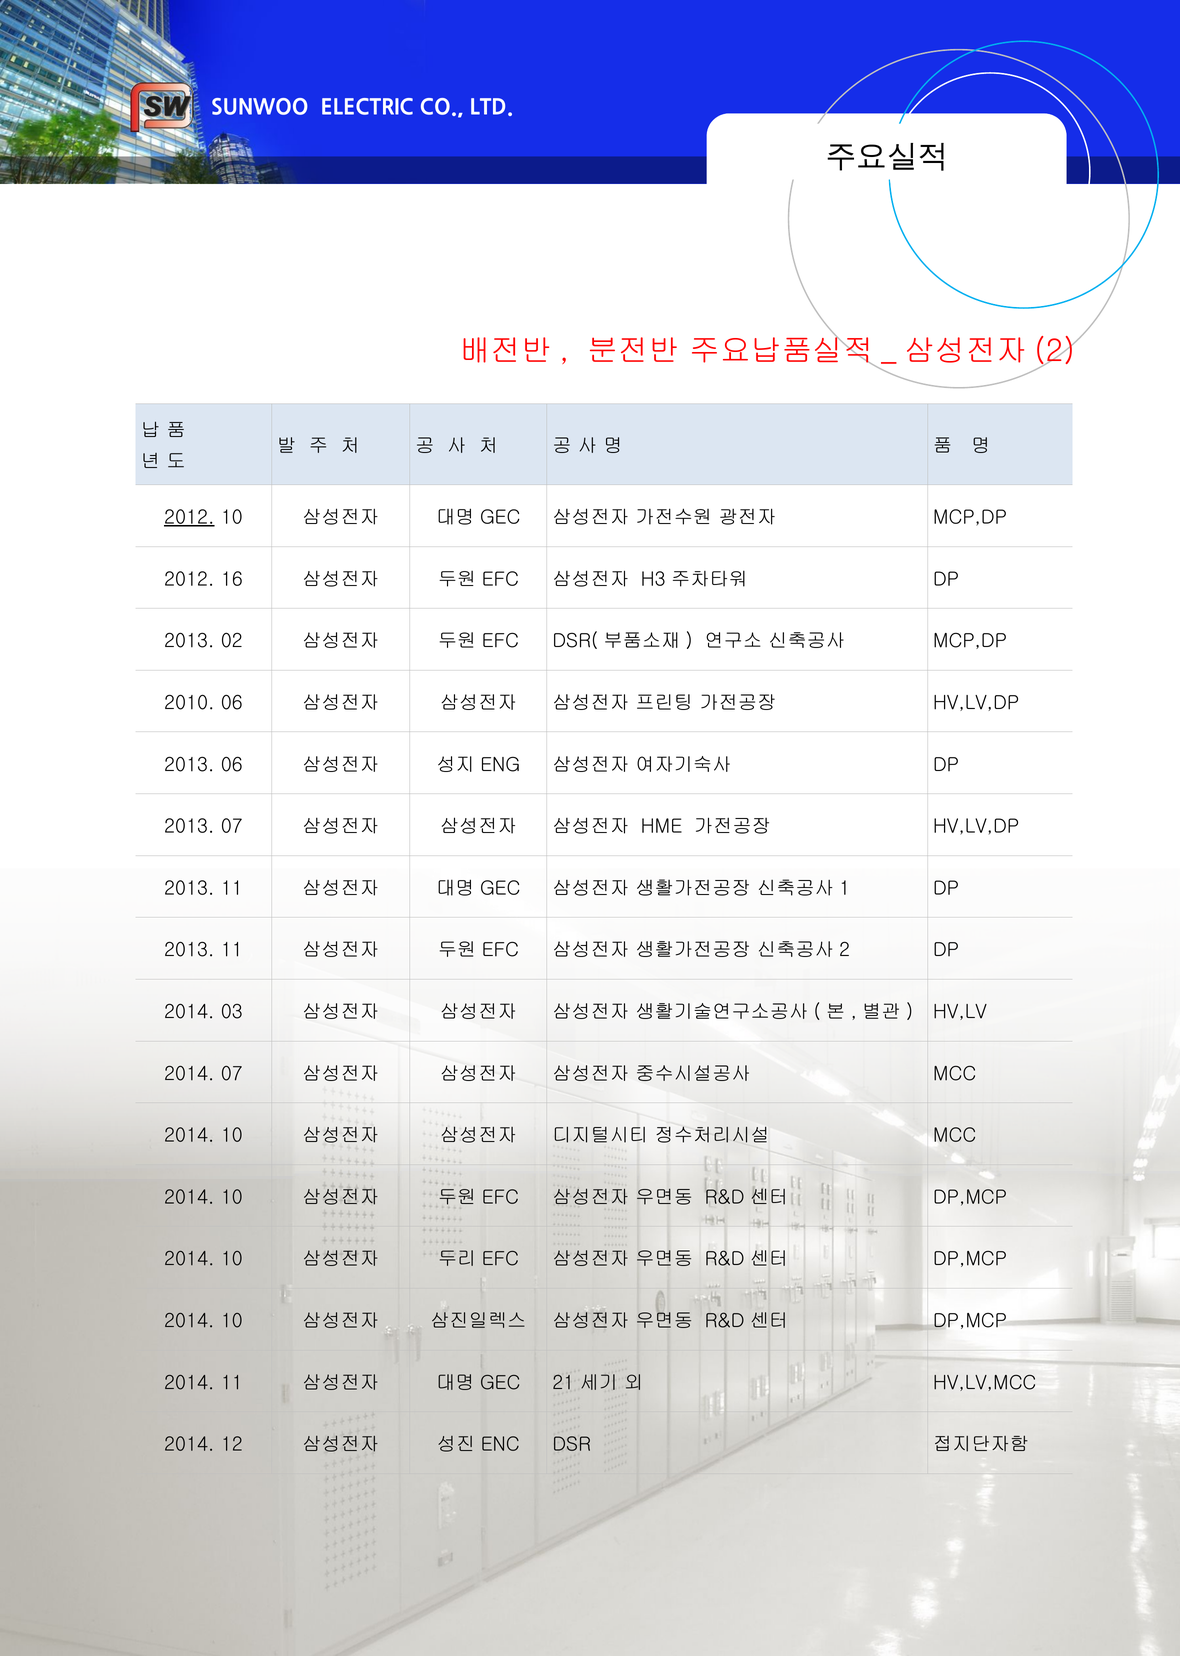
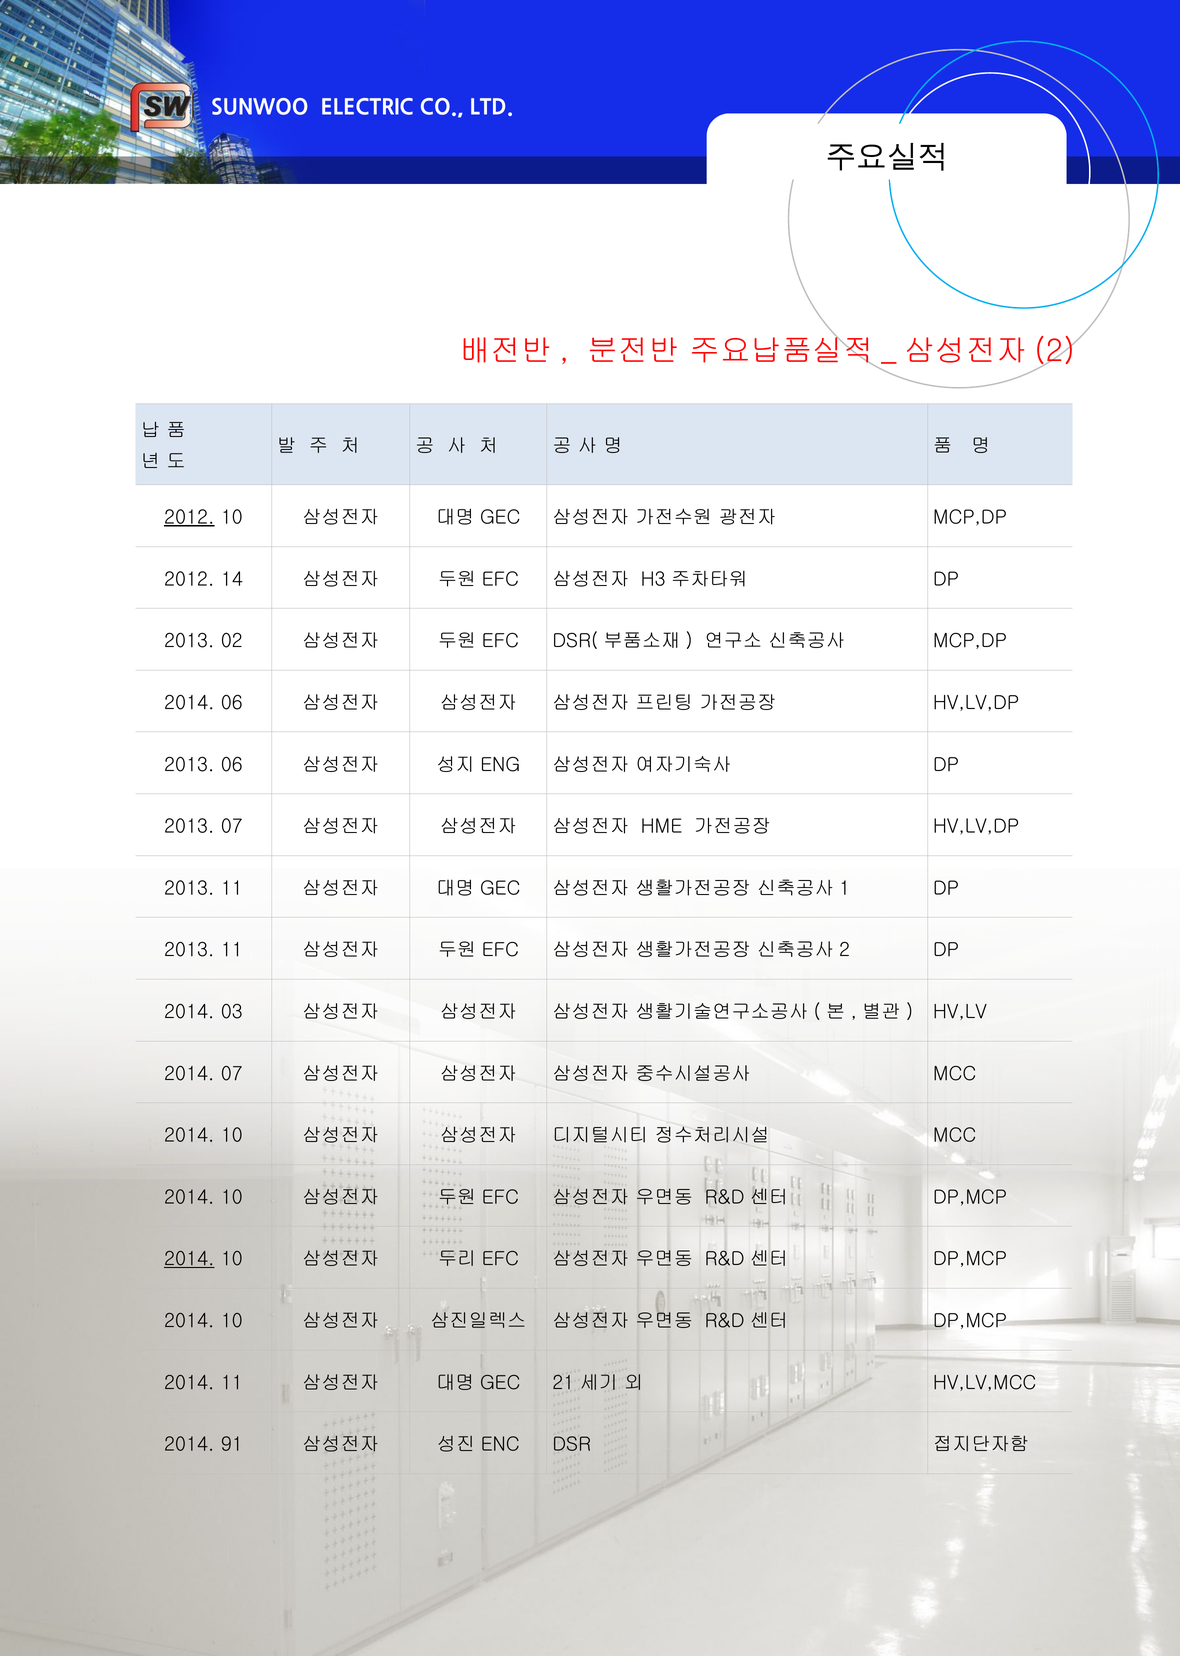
16: 16 -> 14
2010 at (189, 703): 2010 -> 2014
2014 at (189, 1259) underline: none -> present
12: 12 -> 91
